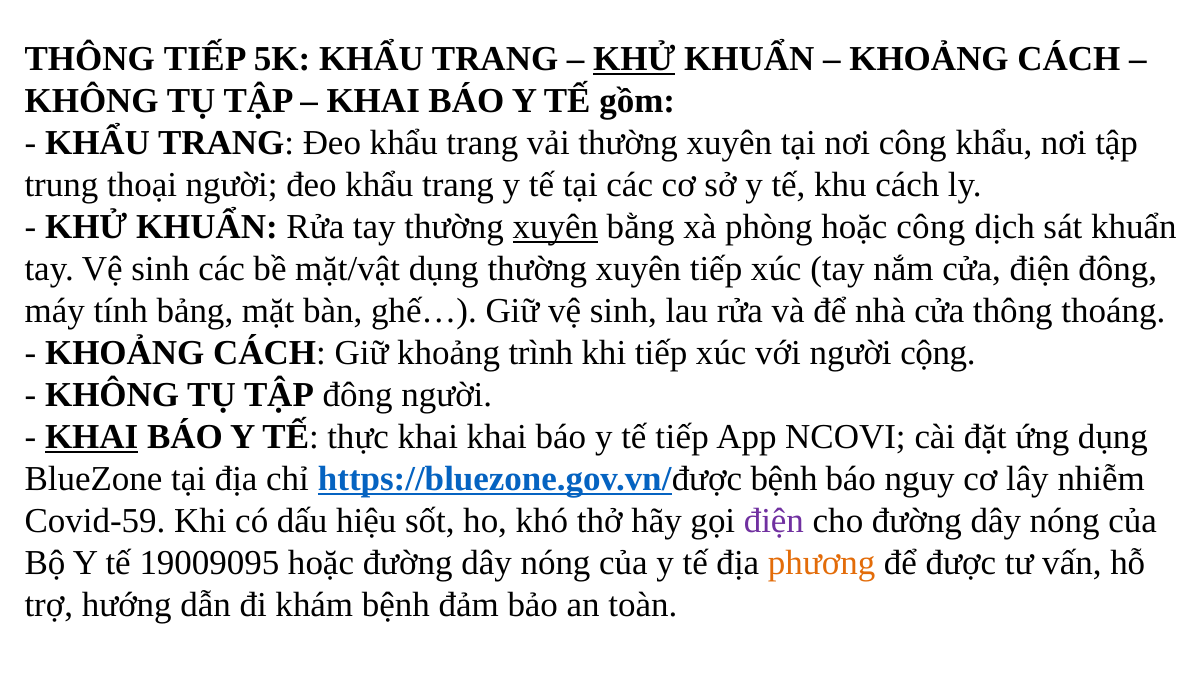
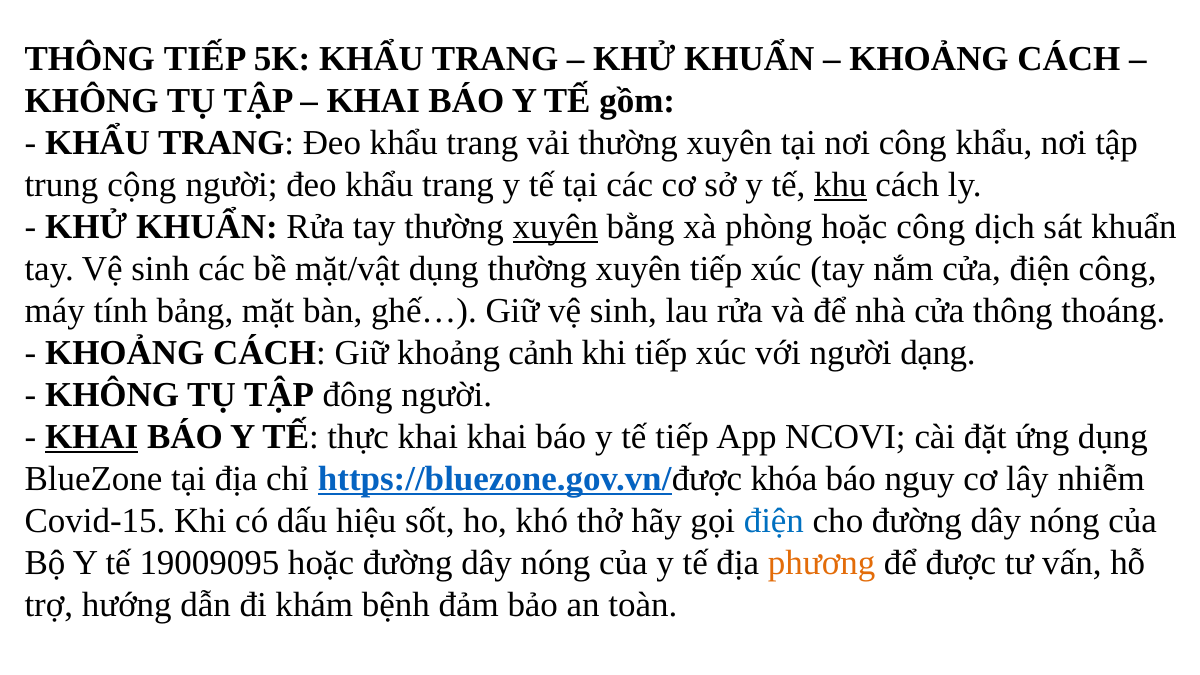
KHỬ at (634, 59) underline: present -> none
thoại: thoại -> cộng
khu underline: none -> present
điện đông: đông -> công
trình: trình -> cảnh
cộng: cộng -> dạng
https://bluezone.gov.vn/được bệnh: bệnh -> khóa
Covid-59: Covid-59 -> Covid-15
điện at (774, 521) colour: purple -> blue
